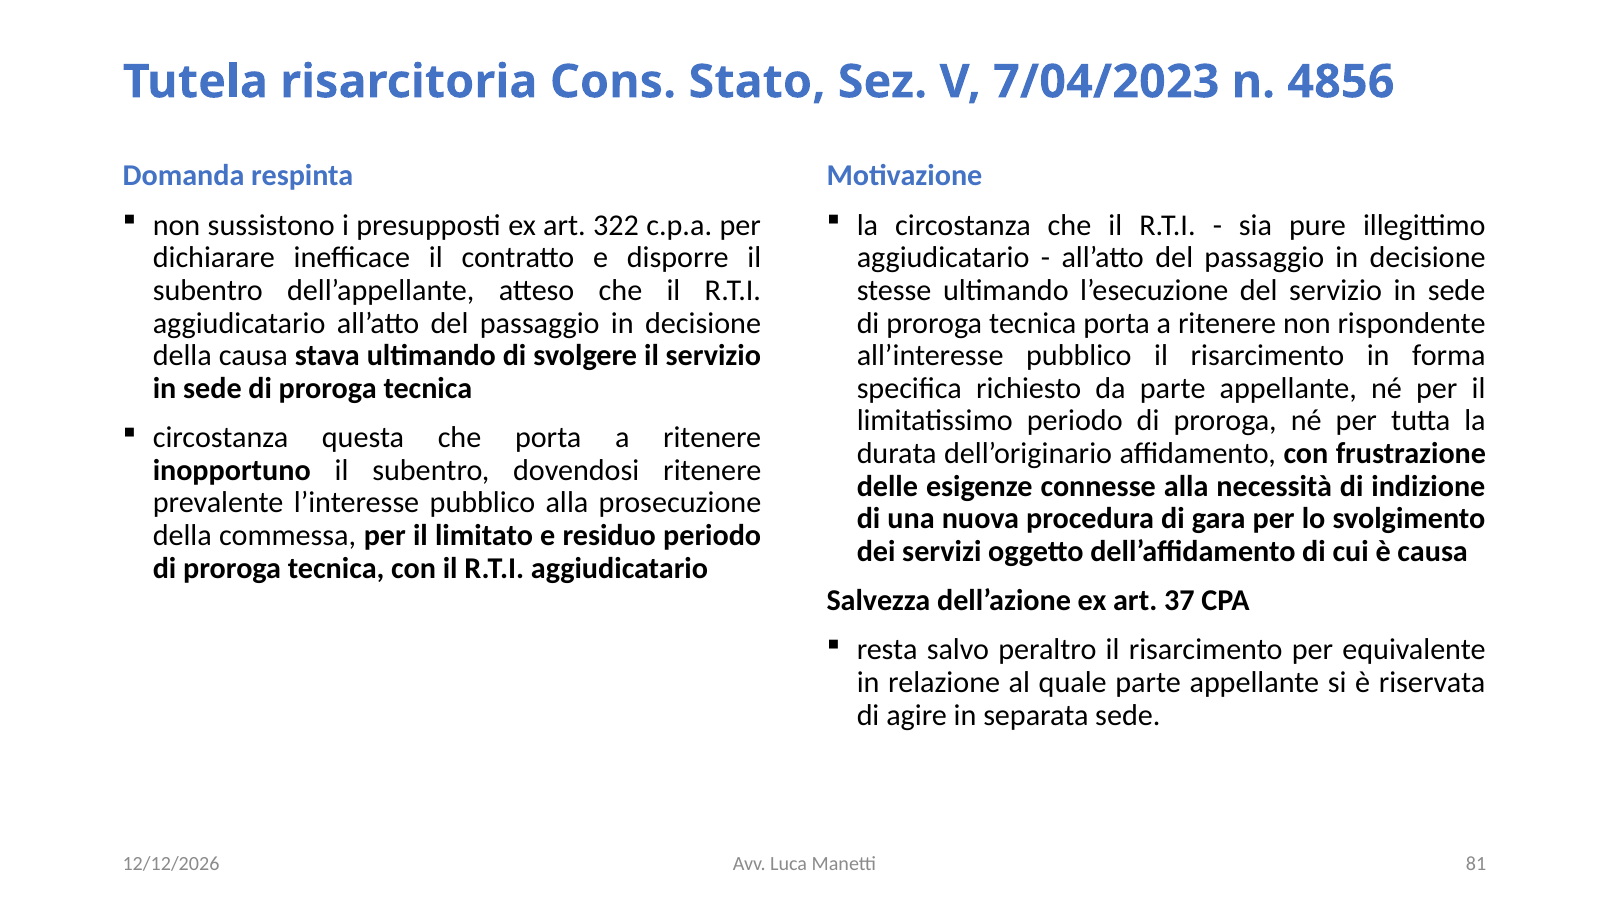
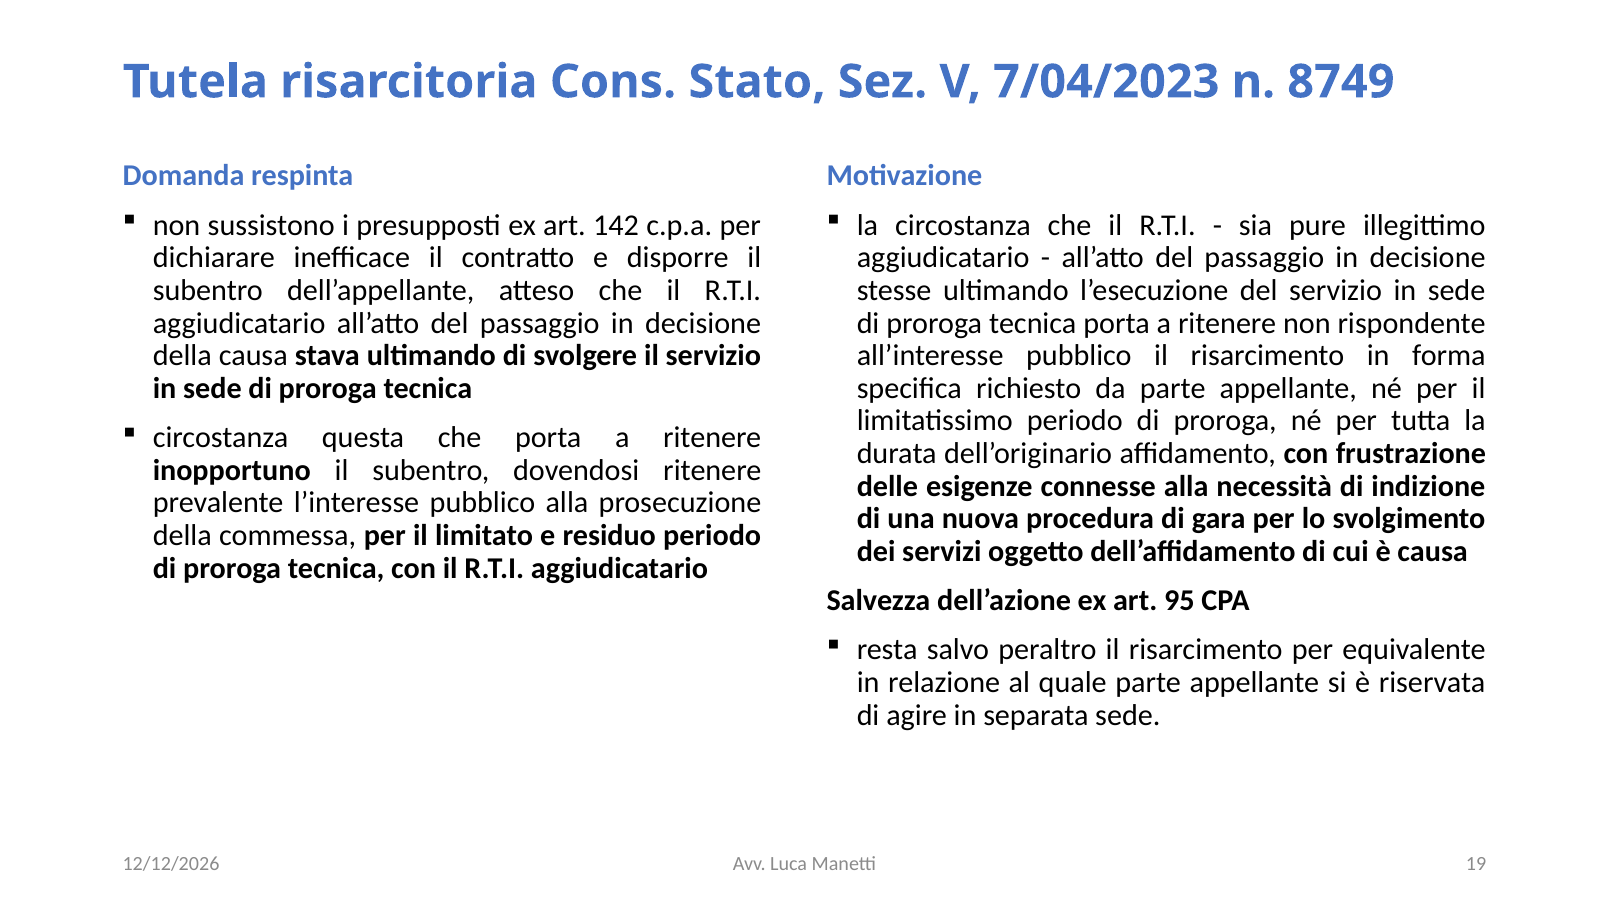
4856: 4856 -> 8749
322: 322 -> 142
37: 37 -> 95
81: 81 -> 19
